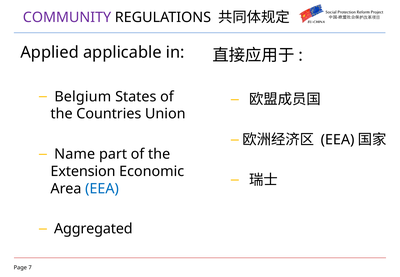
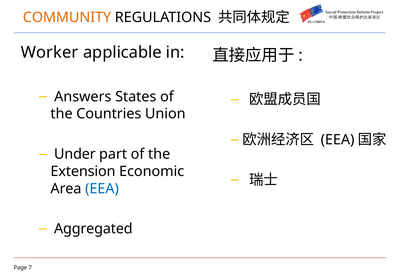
COMMUNITY colour: purple -> orange
Applied: Applied -> Worker
Belgium: Belgium -> Answers
Name: Name -> Under
